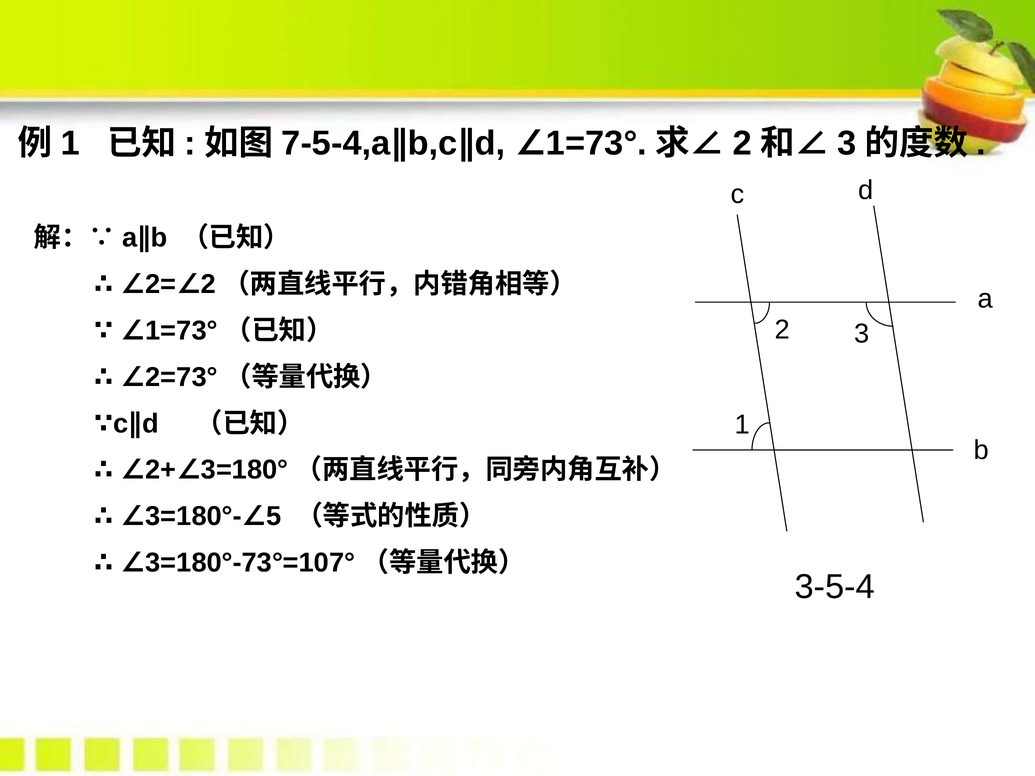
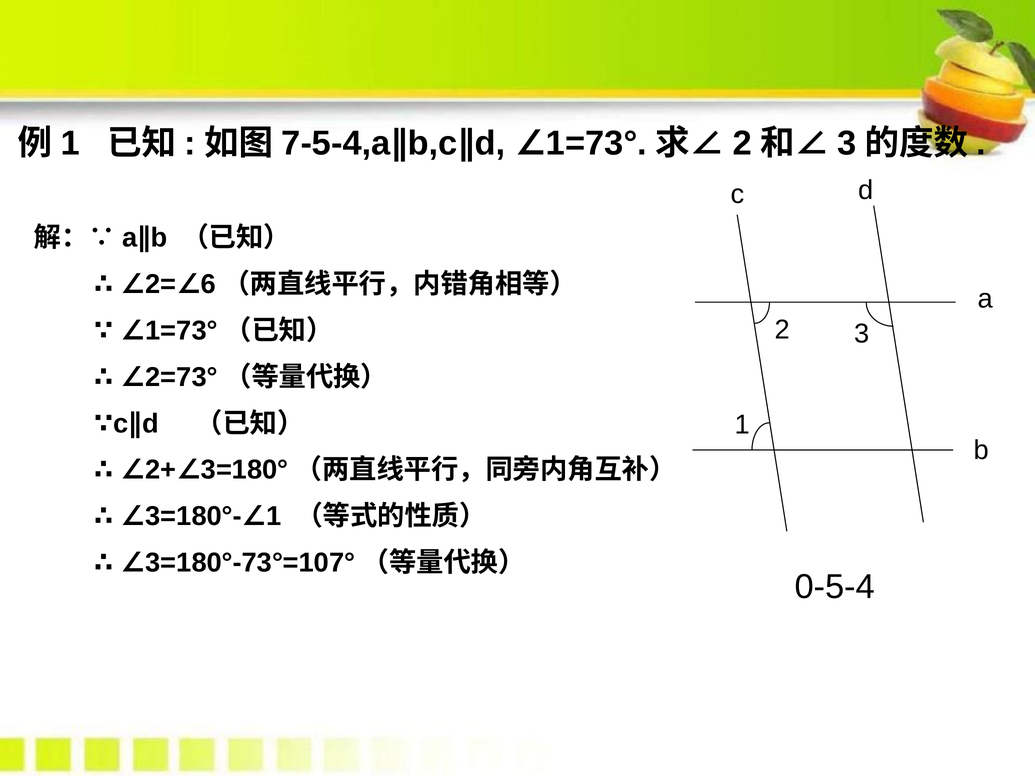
2 at (209, 284): 2 -> 6
5 at (274, 517): 5 -> 1
3-5-4: 3-5-4 -> 0-5-4
